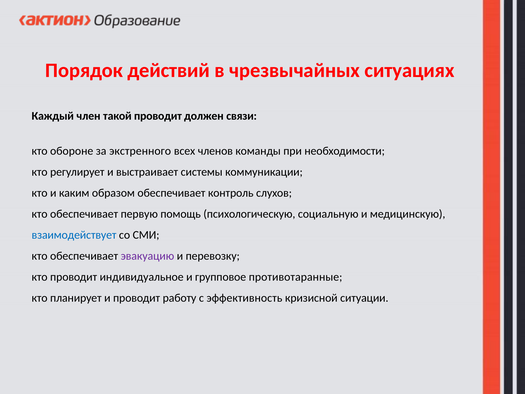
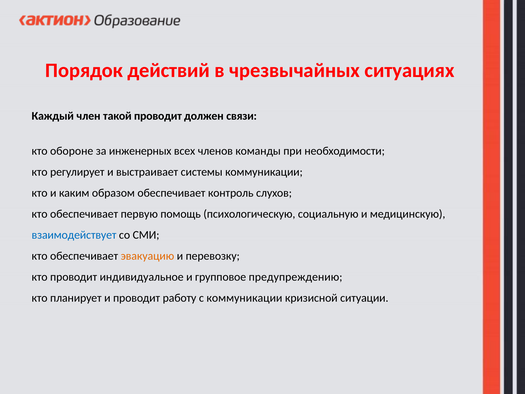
экстренного: экстренного -> инженерных
эвакуацию colour: purple -> orange
противотаранные: противотаранные -> предупреждению
с эффективность: эффективность -> коммуникации
